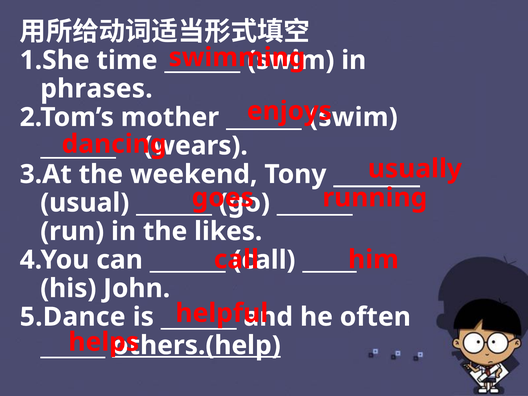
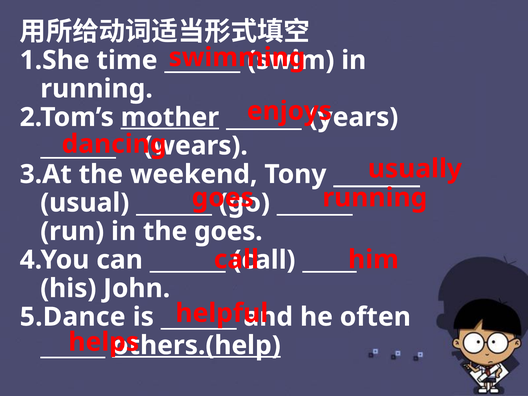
phrases at (96, 89): phrases -> running
mother underline: none -> present
swim at (353, 117): swim -> years
the likes: likes -> goes
